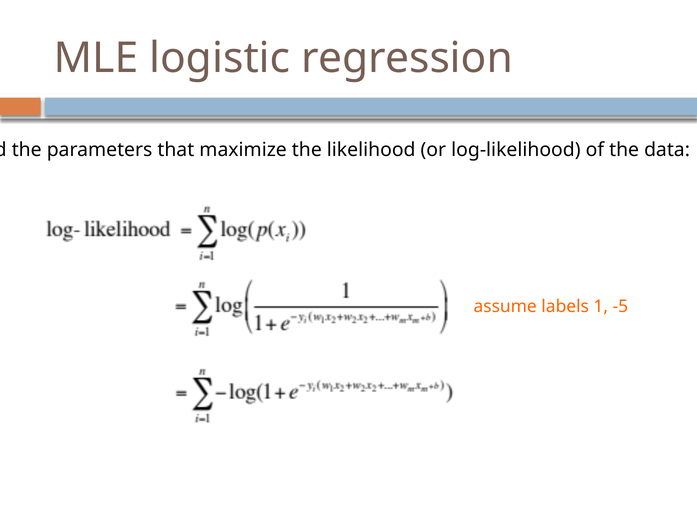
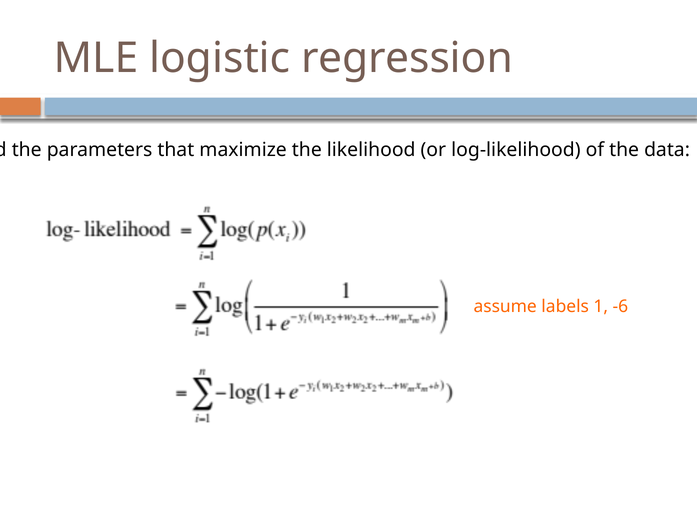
-5: -5 -> -6
